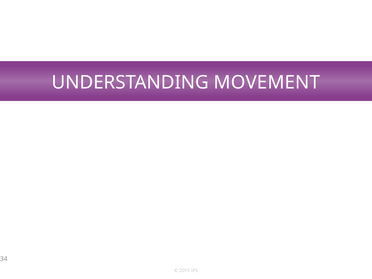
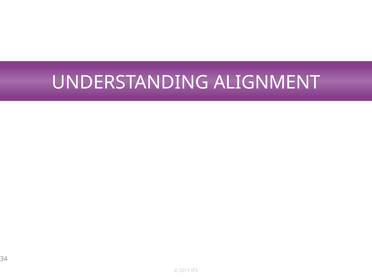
MOVEMENT: MOVEMENT -> ALIGNMENT
